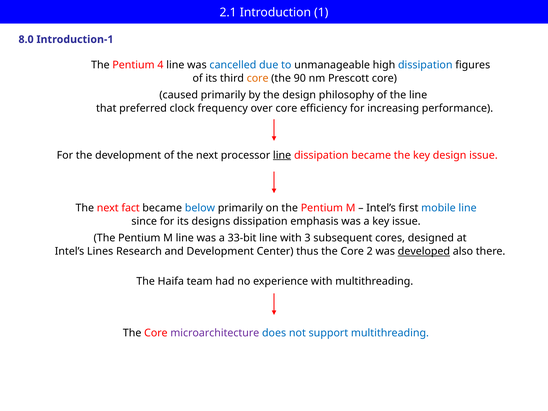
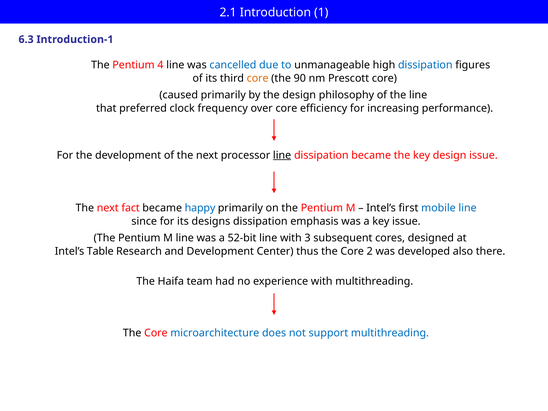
8.0: 8.0 -> 6.3
below: below -> happy
33-bit: 33-bit -> 52-bit
Lines: Lines -> Table
developed underline: present -> none
microarchitecture colour: purple -> blue
